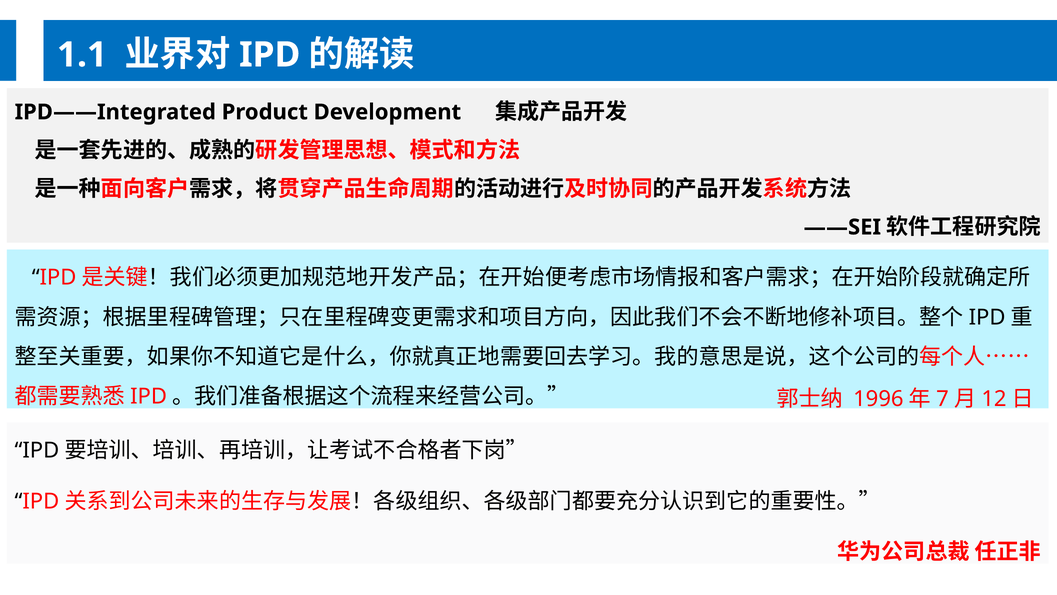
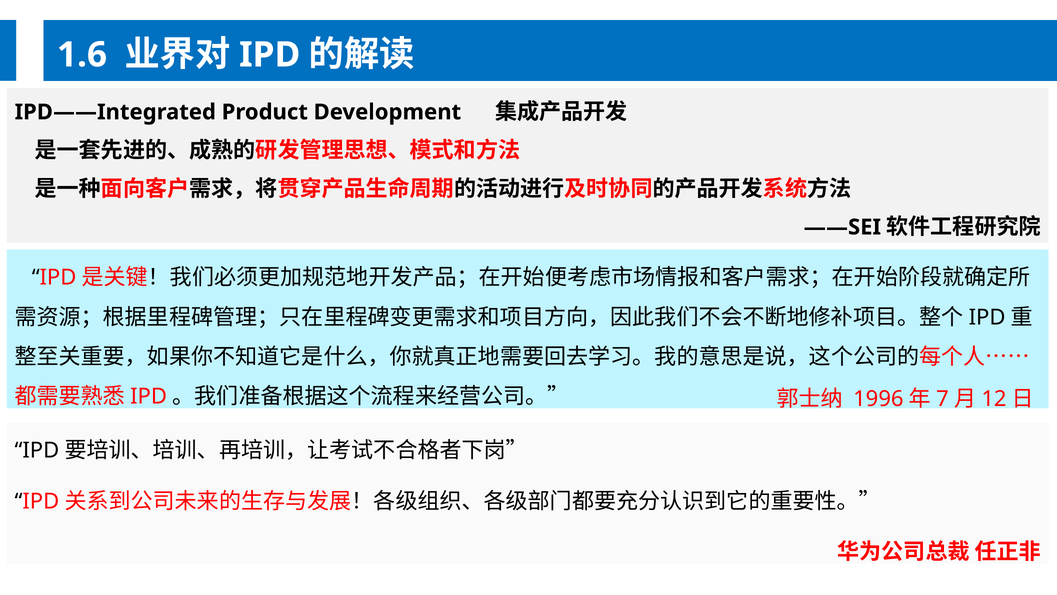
1.1: 1.1 -> 1.6
